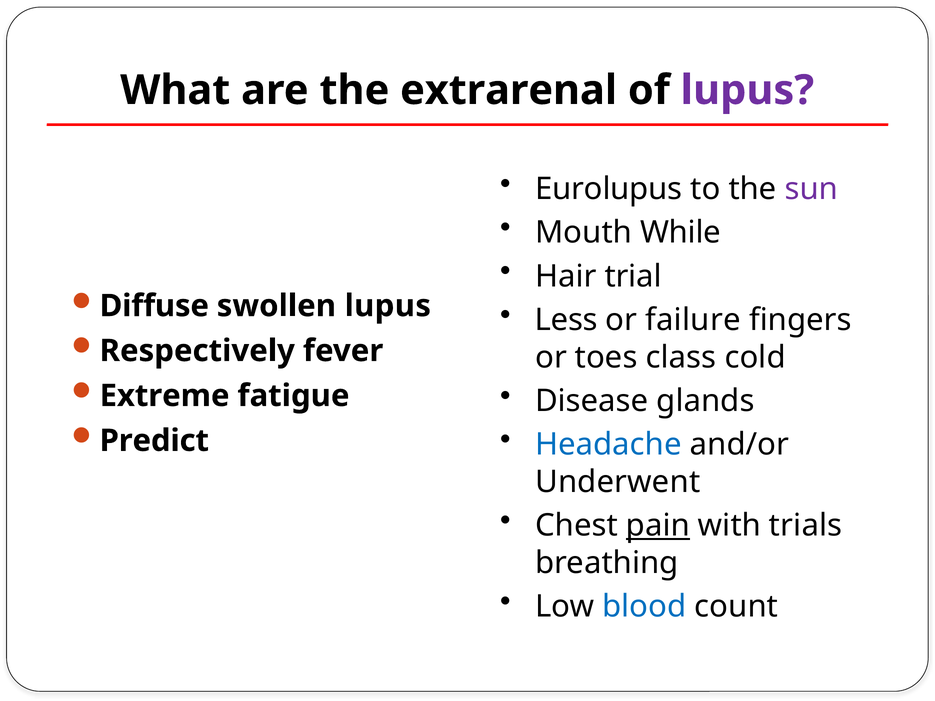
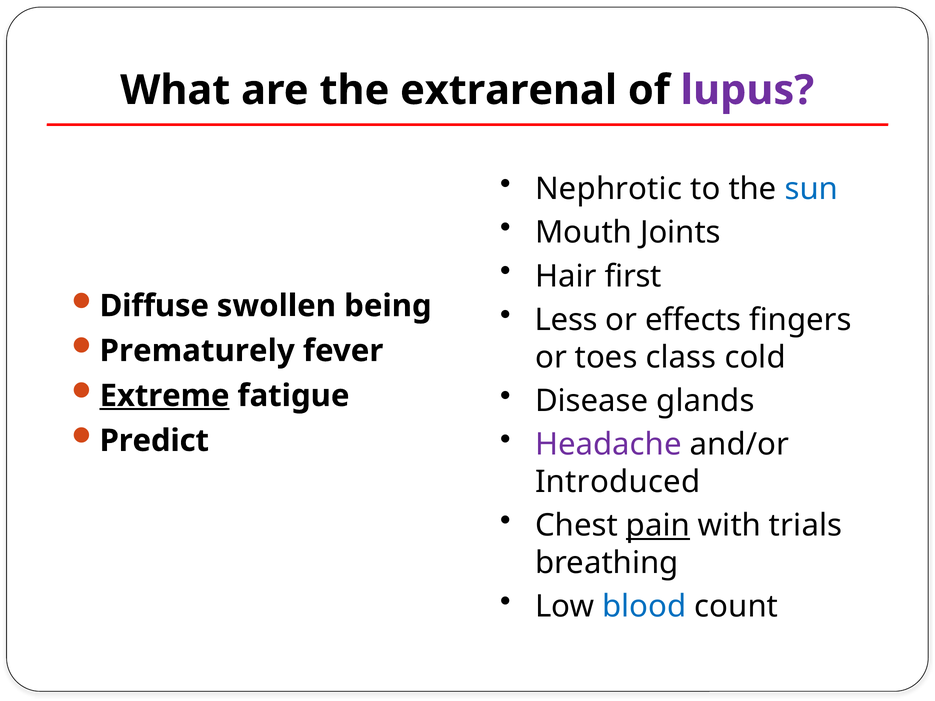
Eurolupus: Eurolupus -> Nephrotic
sun colour: purple -> blue
While: While -> Joints
trial: trial -> first
swollen lupus: lupus -> being
failure: failure -> effects
Respectively: Respectively -> Prematurely
Extreme underline: none -> present
Headache colour: blue -> purple
Underwent: Underwent -> Introduced
